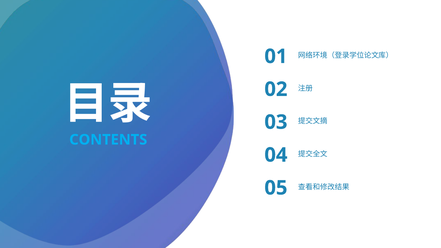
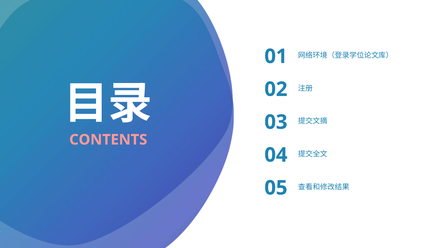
CONTENTS colour: light blue -> pink
